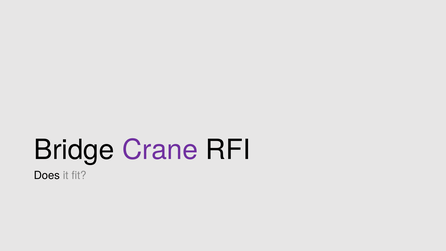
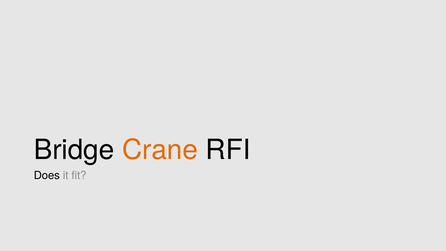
Crane colour: purple -> orange
